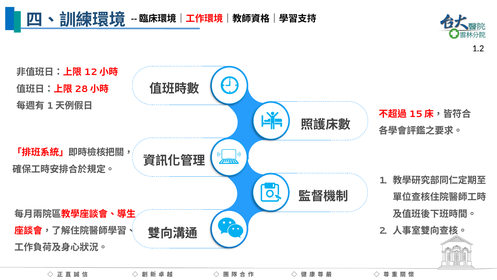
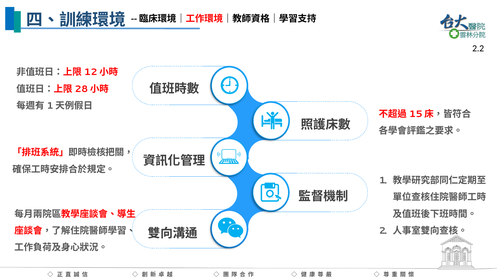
1.2: 1.2 -> 2.2
